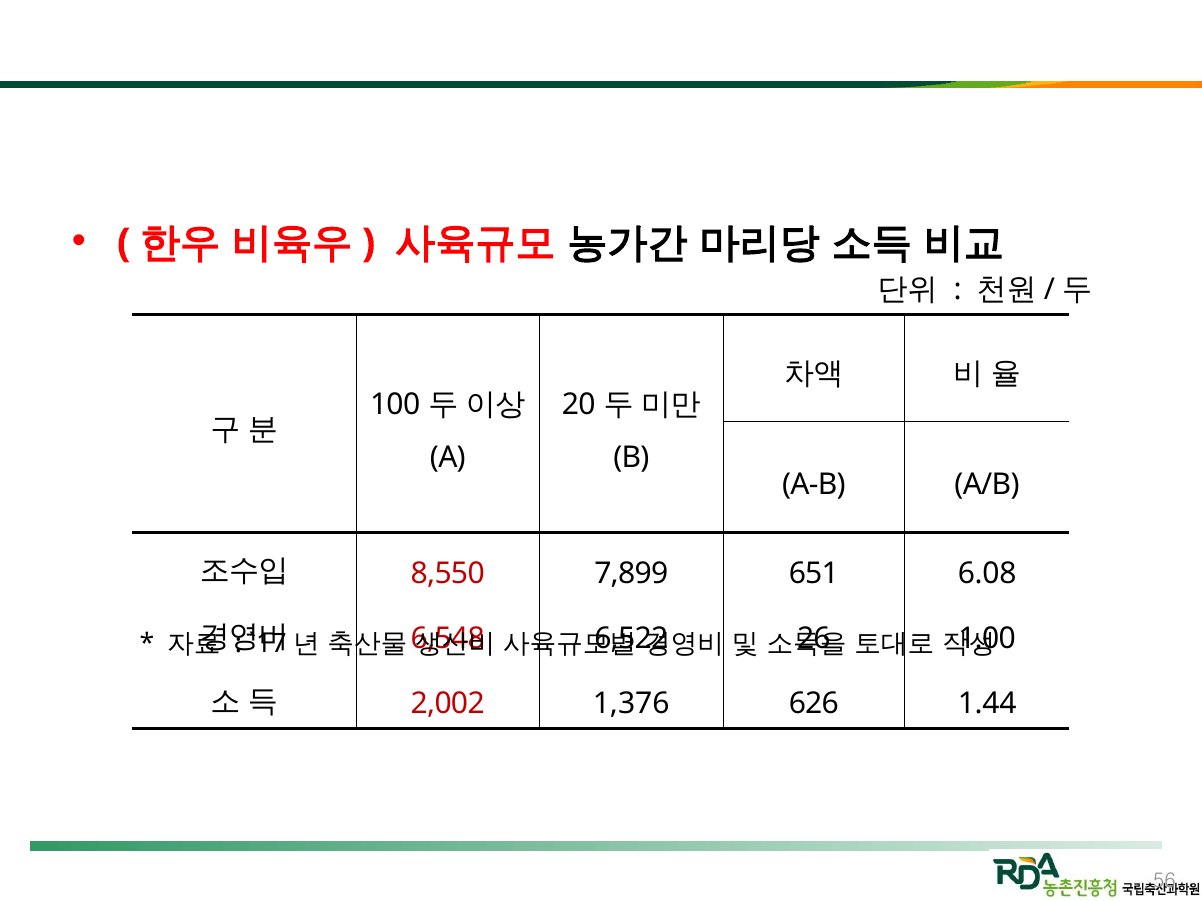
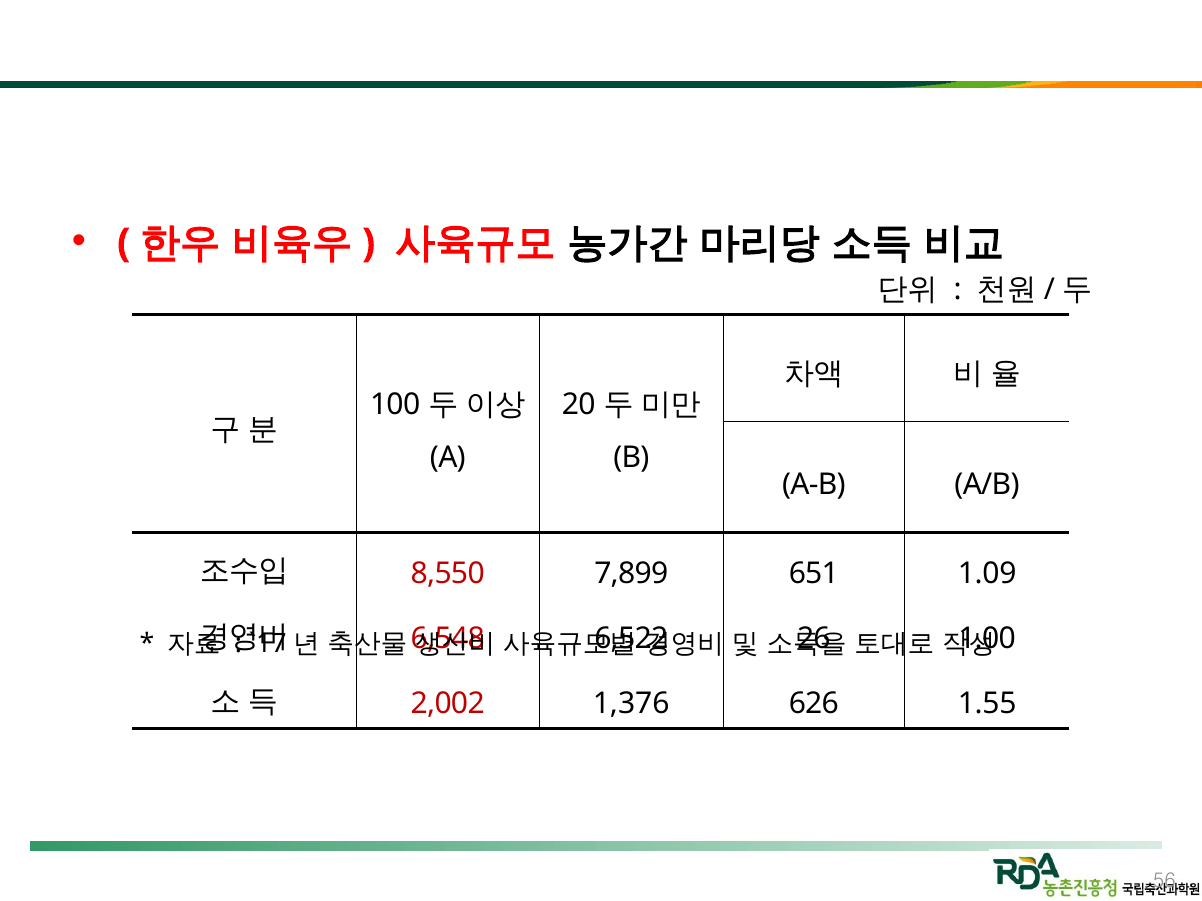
6.08: 6.08 -> 1.09
1.44: 1.44 -> 1.55
